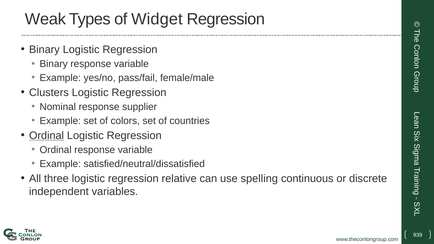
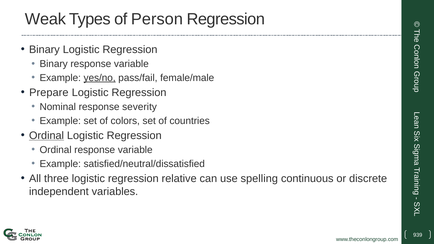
Widget: Widget -> Person
yes/no underline: none -> present
Clusters: Clusters -> Prepare
supplier: supplier -> severity
